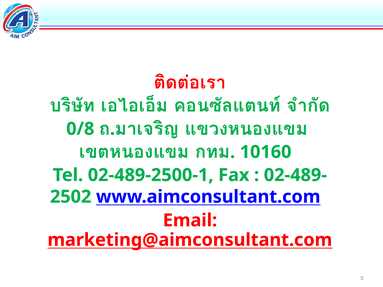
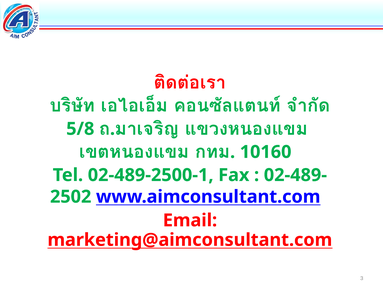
0/8: 0/8 -> 5/8
